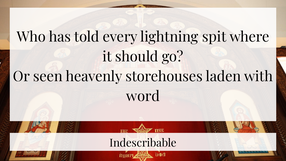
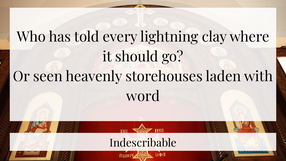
spit: spit -> clay
